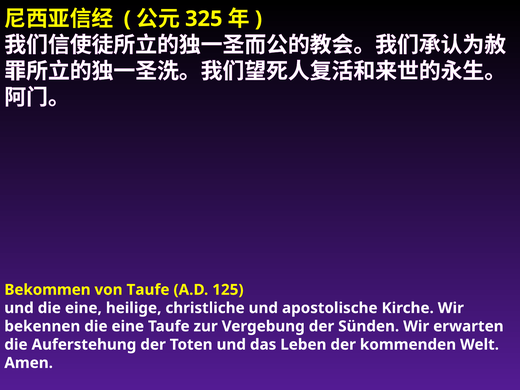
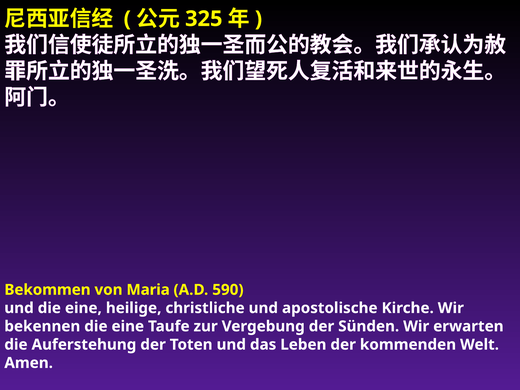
von Taufe: Taufe -> Maria
125: 125 -> 590
